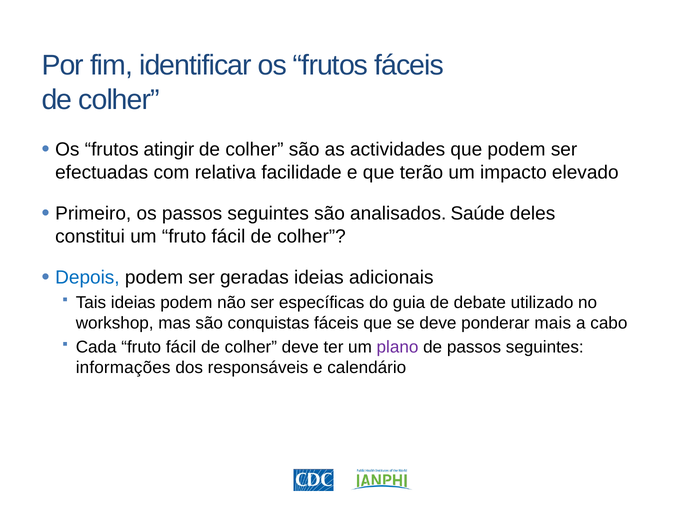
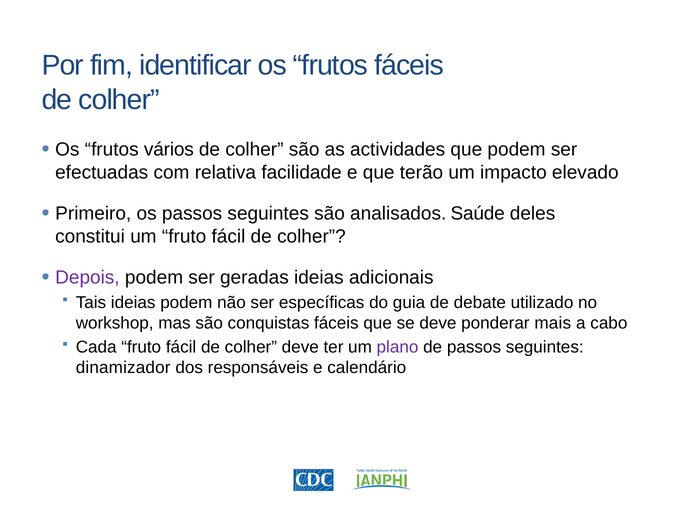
atingir: atingir -> vários
Depois colour: blue -> purple
informações: informações -> dinamizador
